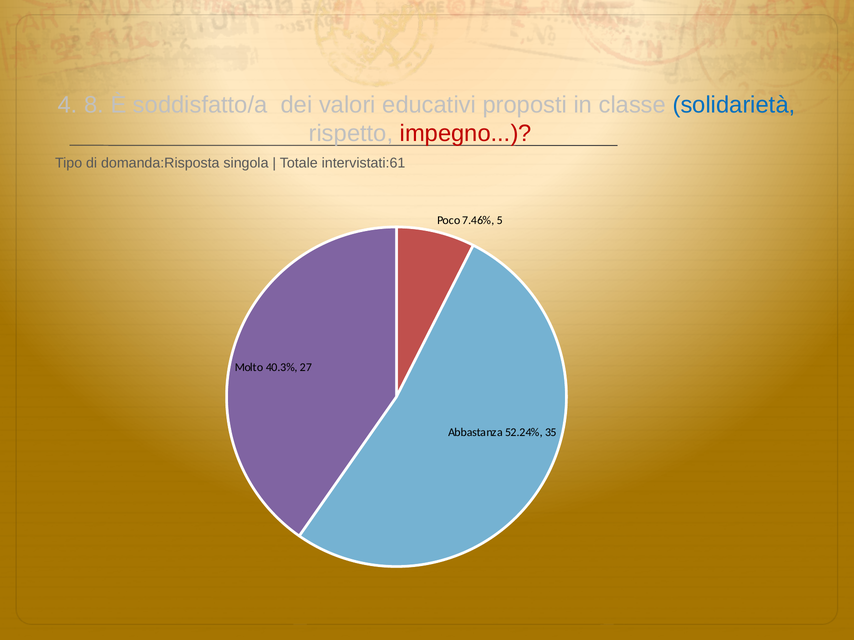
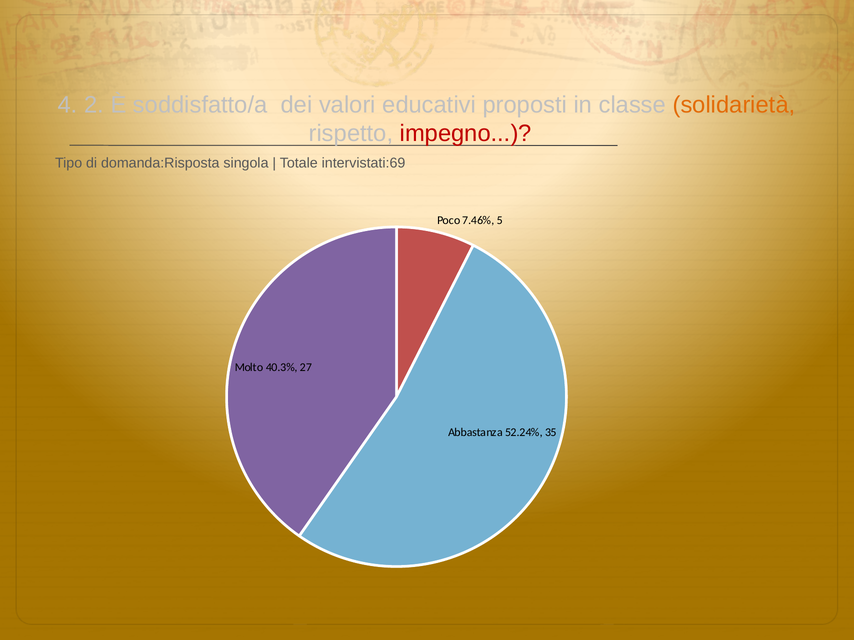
8: 8 -> 2
solidarietà colour: blue -> orange
intervistati:61: intervistati:61 -> intervistati:69
